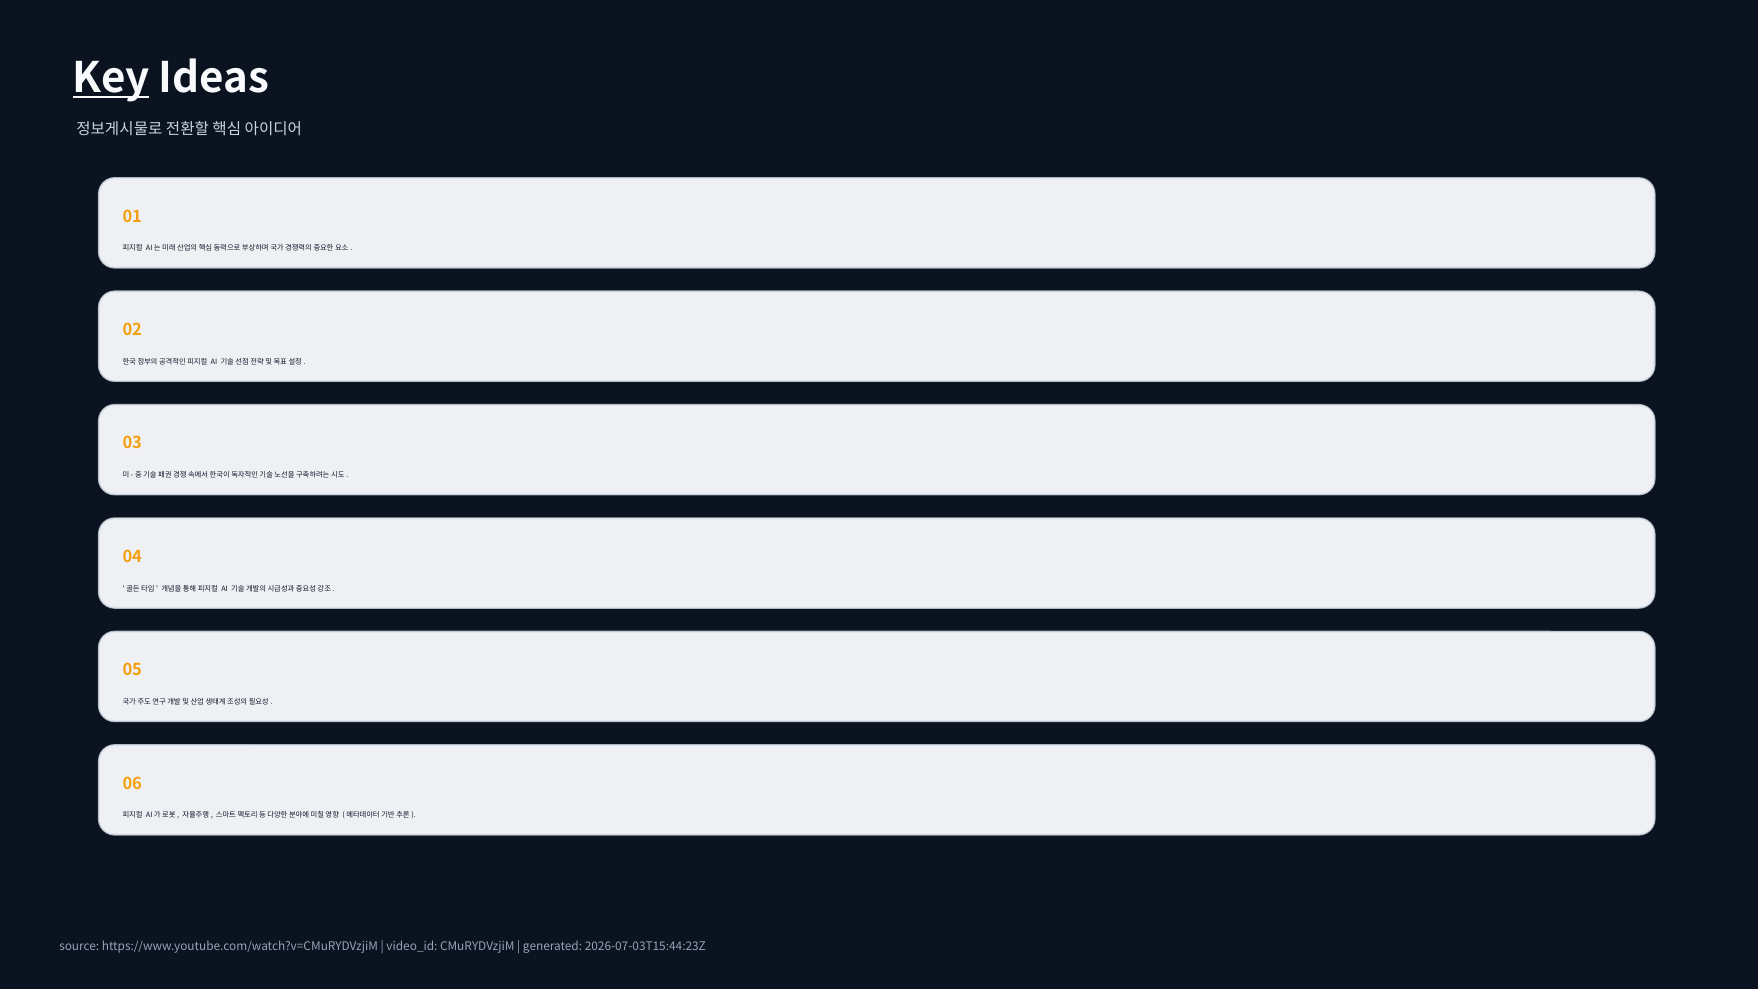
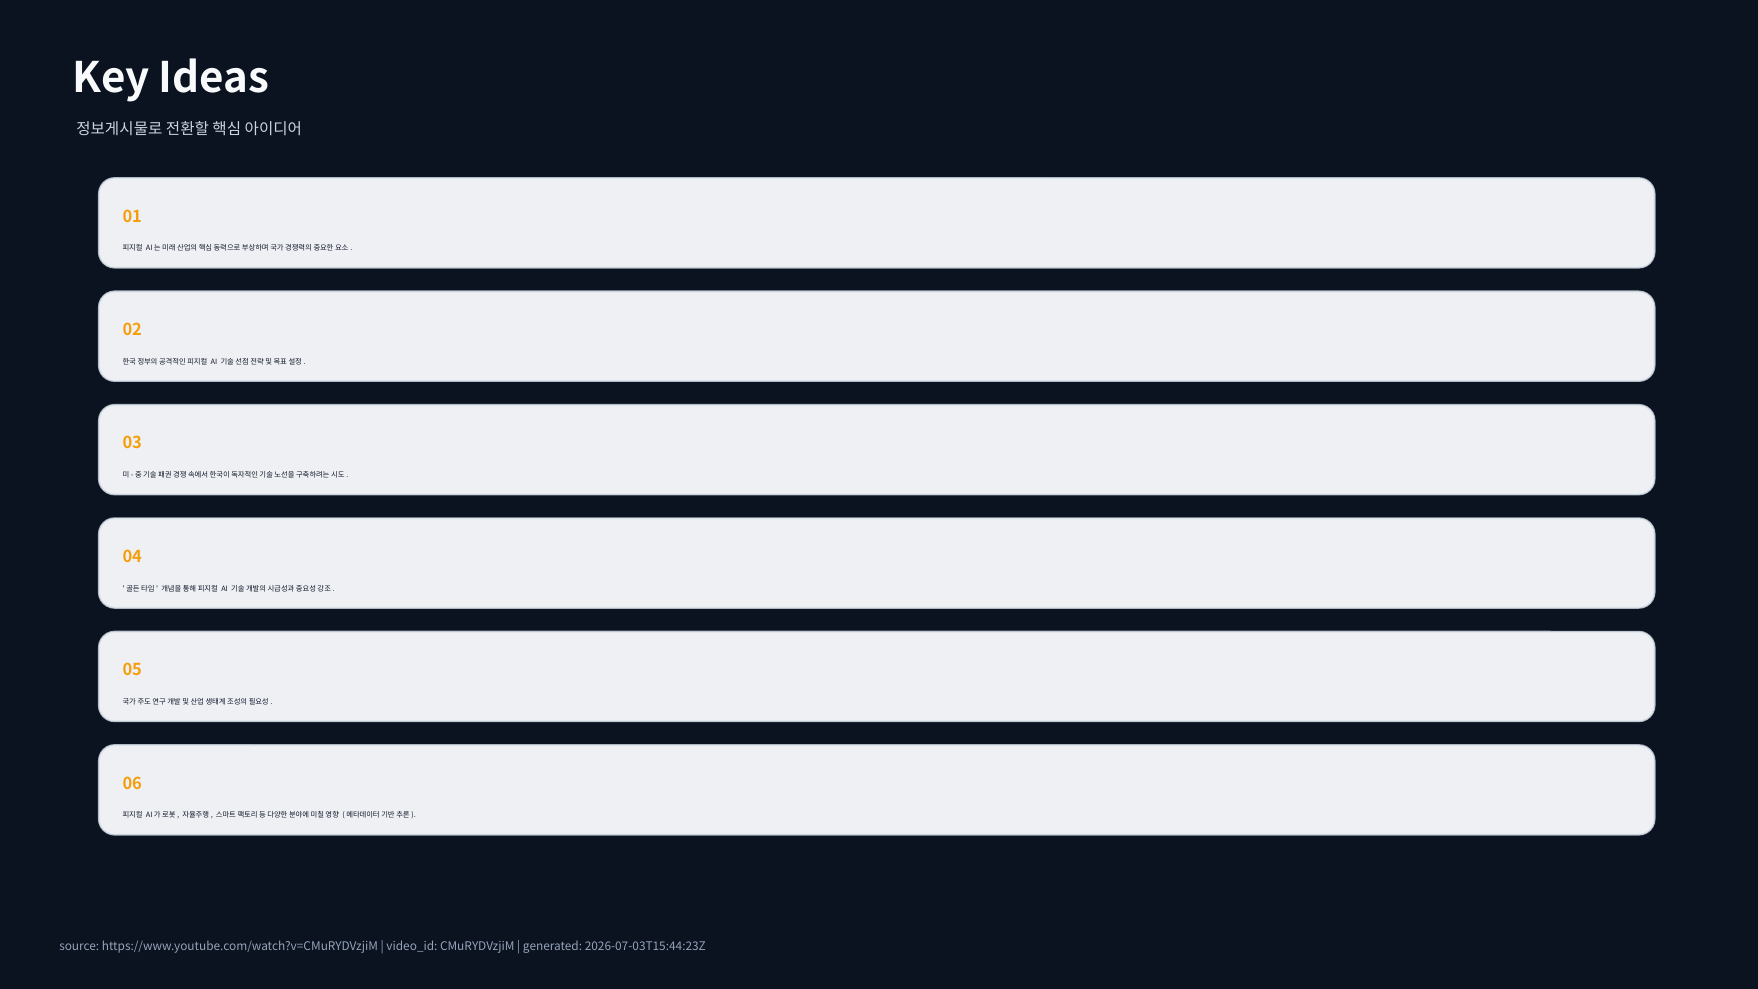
Key underline: present -> none
